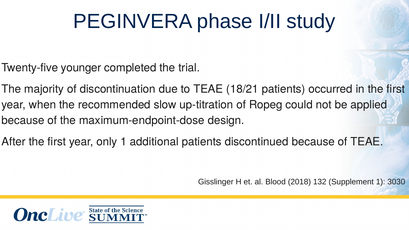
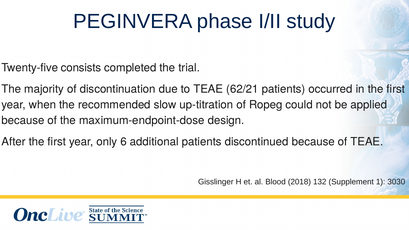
younger: younger -> consists
18/21: 18/21 -> 62/21
only 1: 1 -> 6
